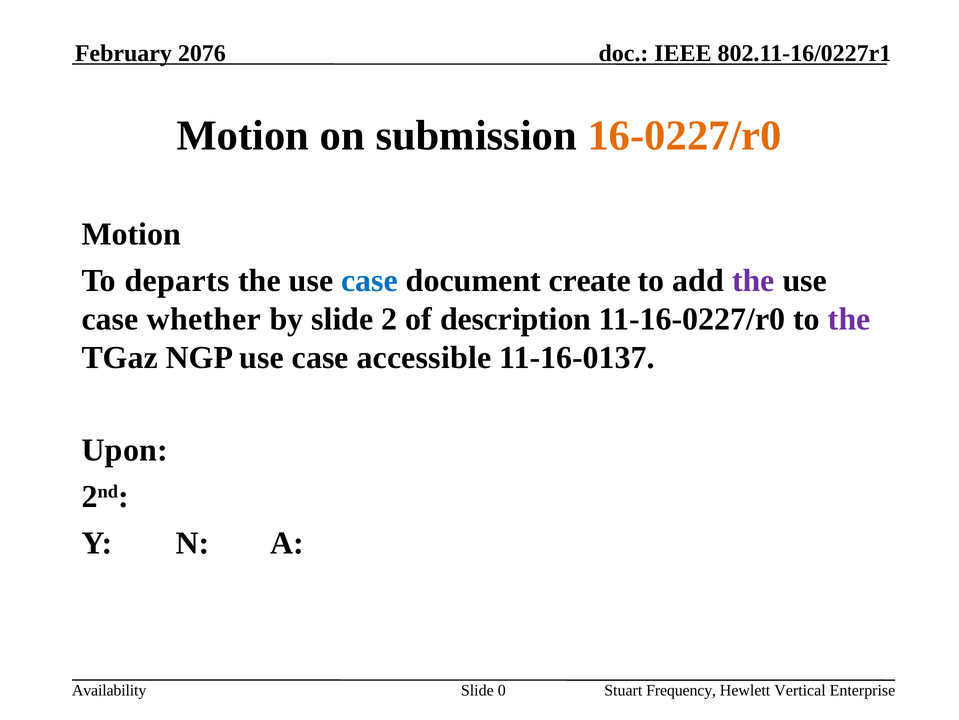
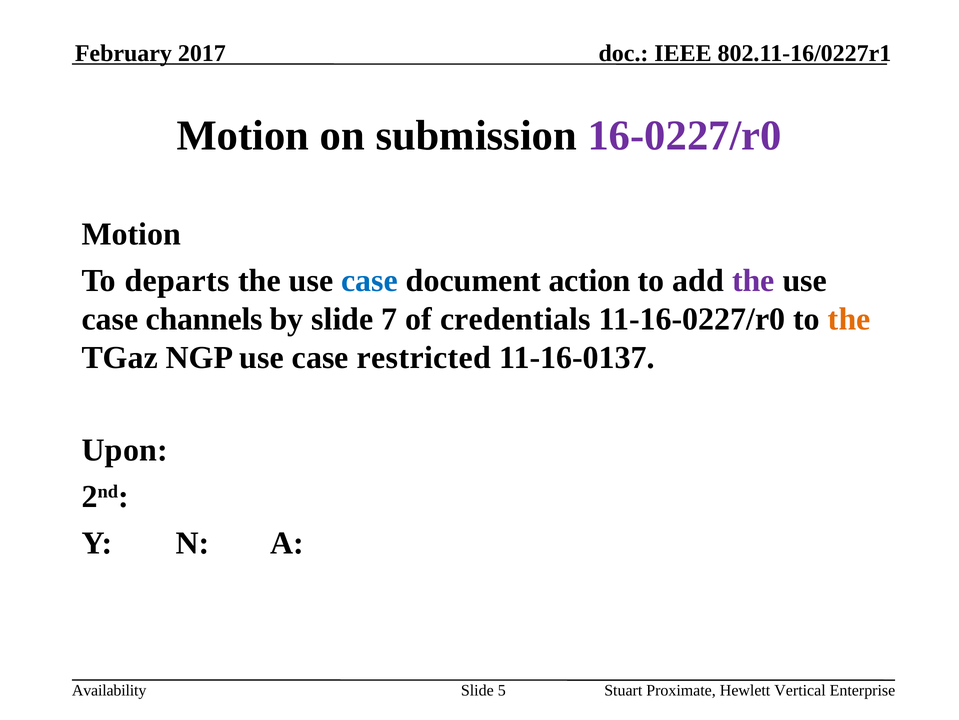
2076: 2076 -> 2017
16-0227/r0 colour: orange -> purple
create: create -> action
whether: whether -> channels
2: 2 -> 7
description: description -> credentials
the at (849, 319) colour: purple -> orange
accessible: accessible -> restricted
0: 0 -> 5
Frequency: Frequency -> Proximate
